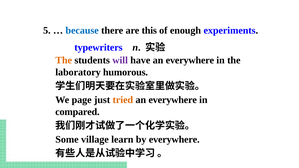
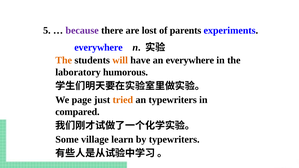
because colour: blue -> purple
this: this -> lost
enough: enough -> parents
typewriters at (98, 47): typewriters -> everywhere
will colour: purple -> orange
everywhere at (173, 100): everywhere -> typewriters
by everywhere: everywhere -> typewriters
